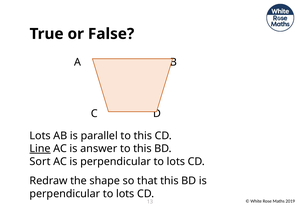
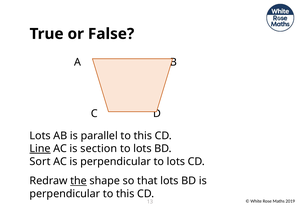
answer: answer -> section
this at (142, 149): this -> lots
the underline: none -> present
that this: this -> lots
lots at (125, 194): lots -> this
